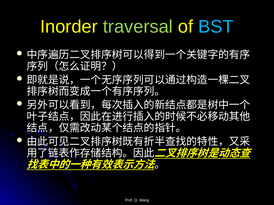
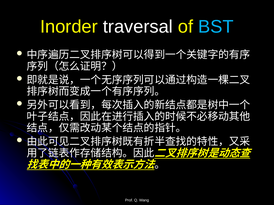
traversal colour: light green -> white
